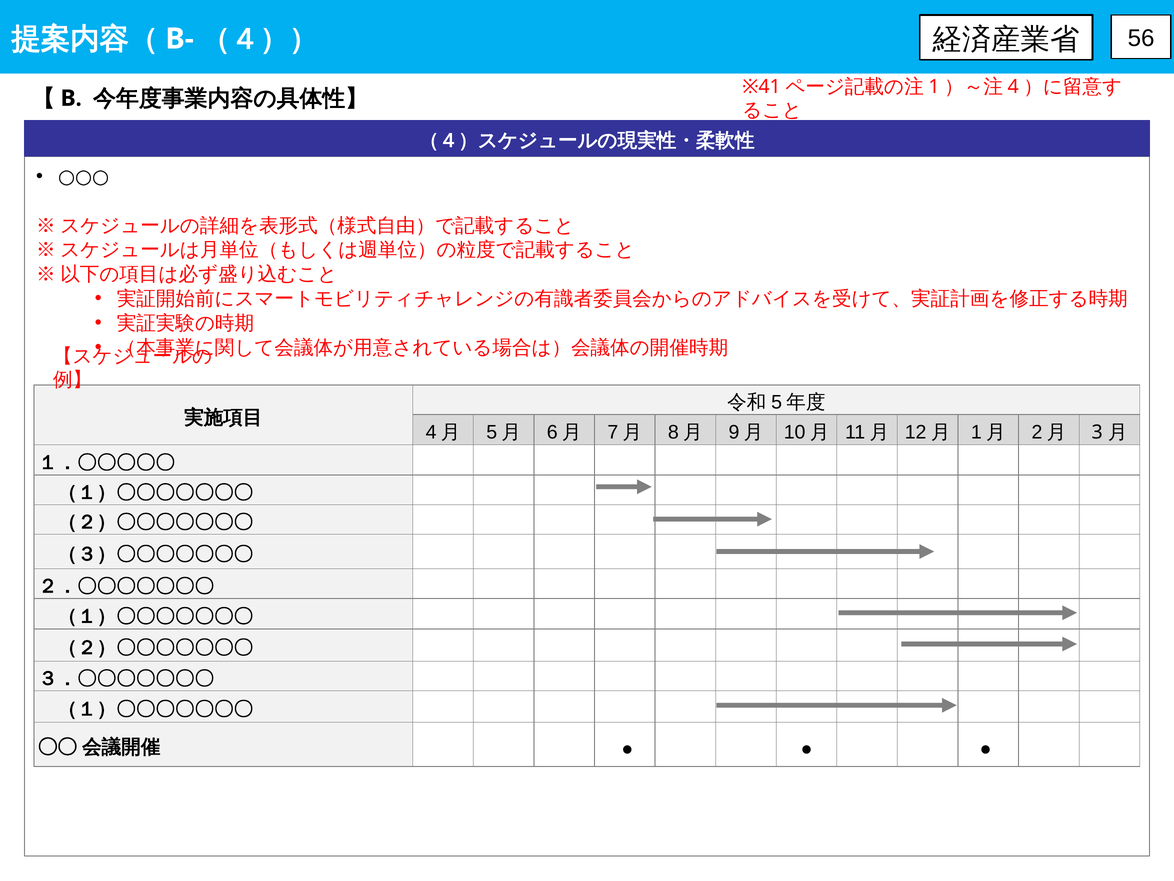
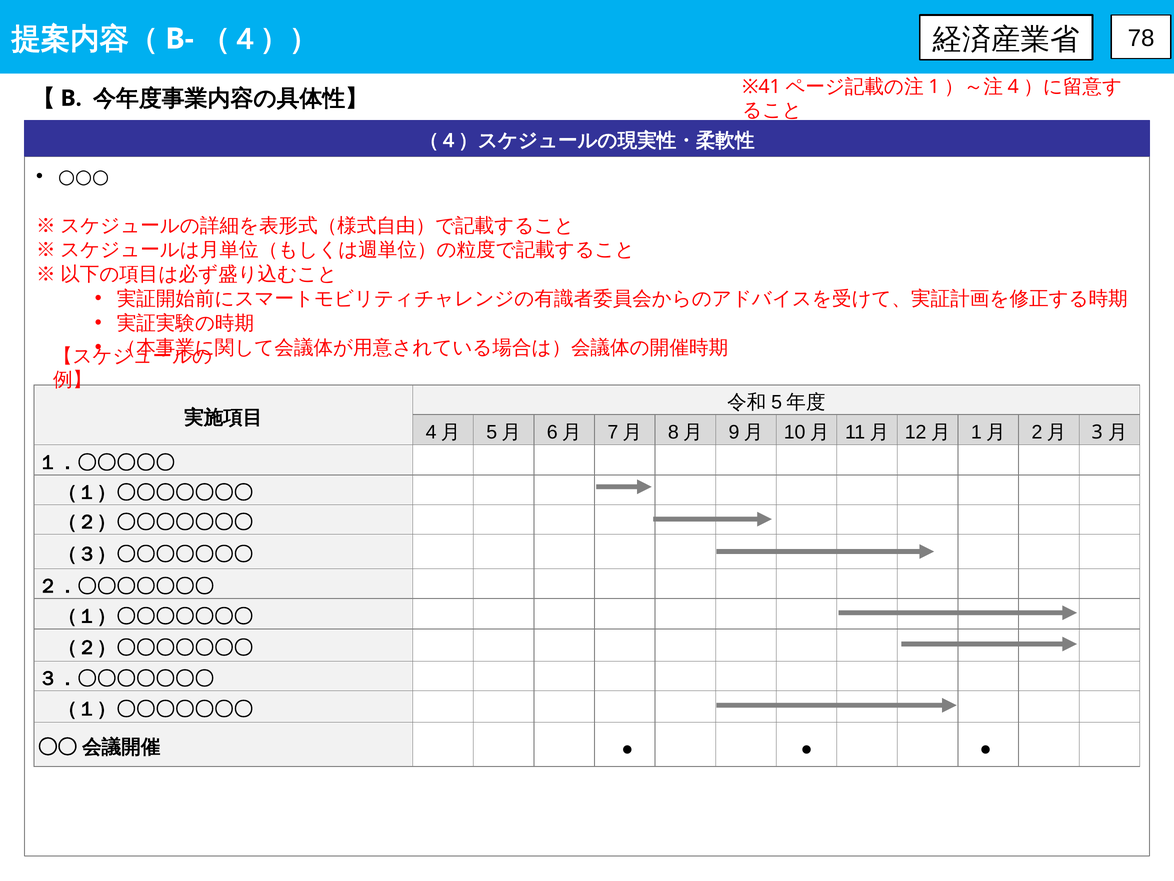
56: 56 -> 78
